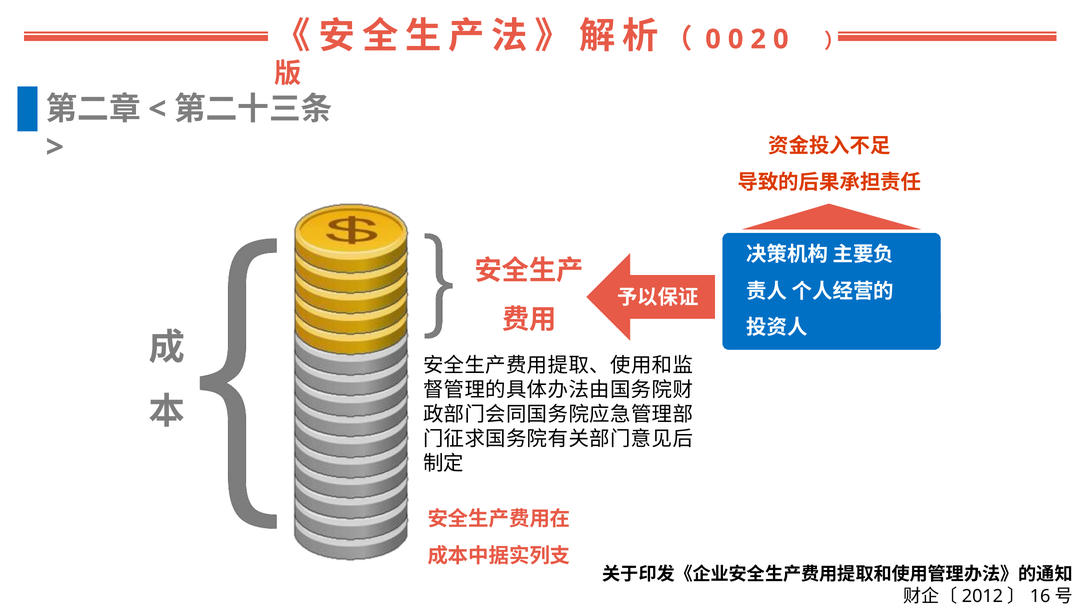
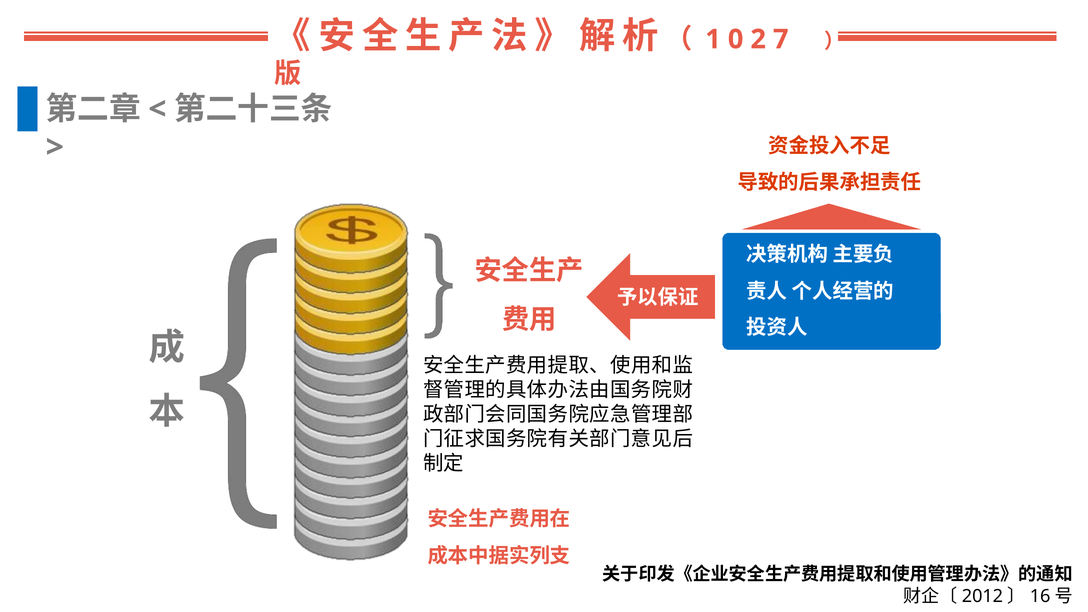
0 at (713, 39): 0 -> 1
2 0: 0 -> 7
